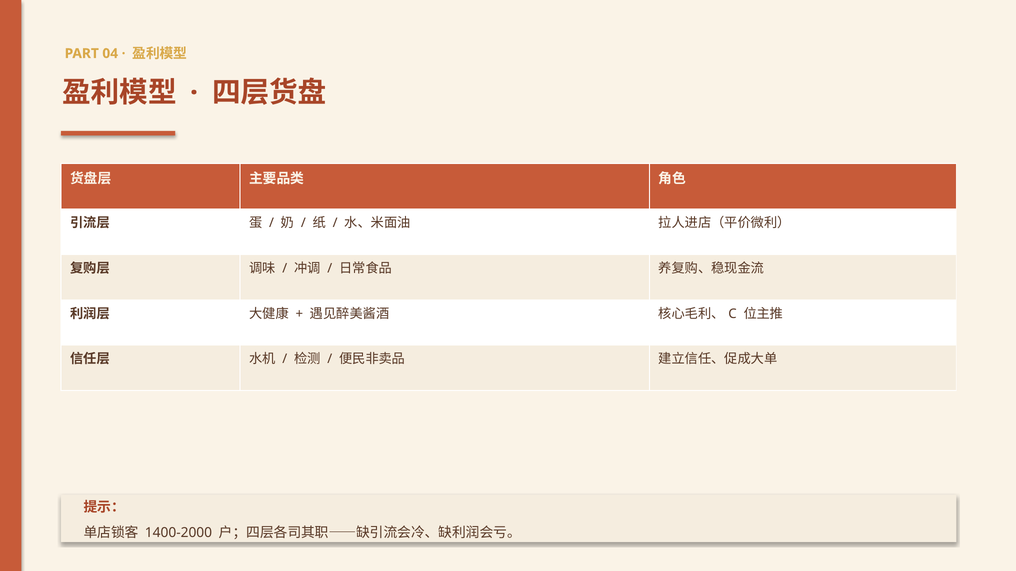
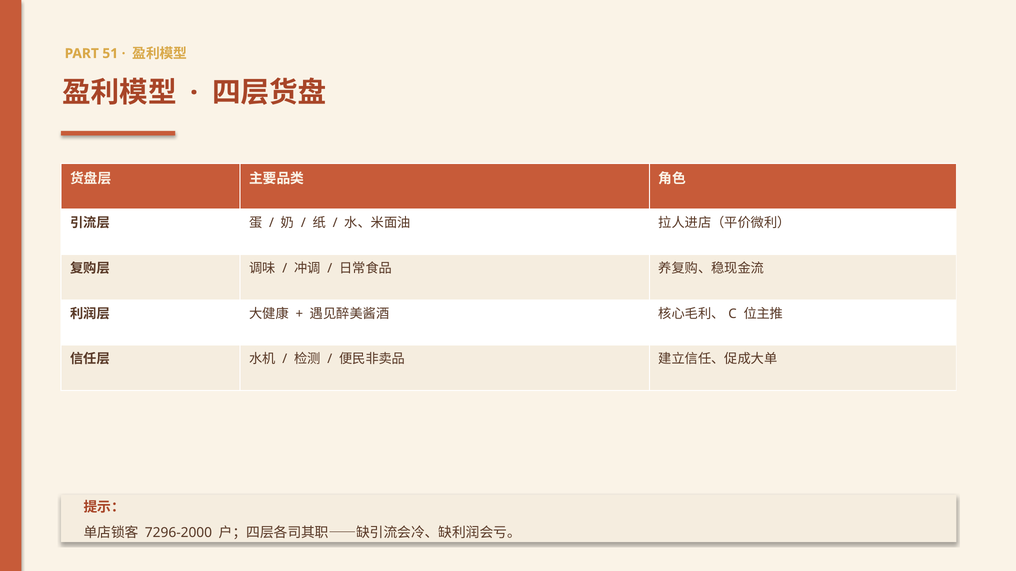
04: 04 -> 51
1400-2000: 1400-2000 -> 7296-2000
